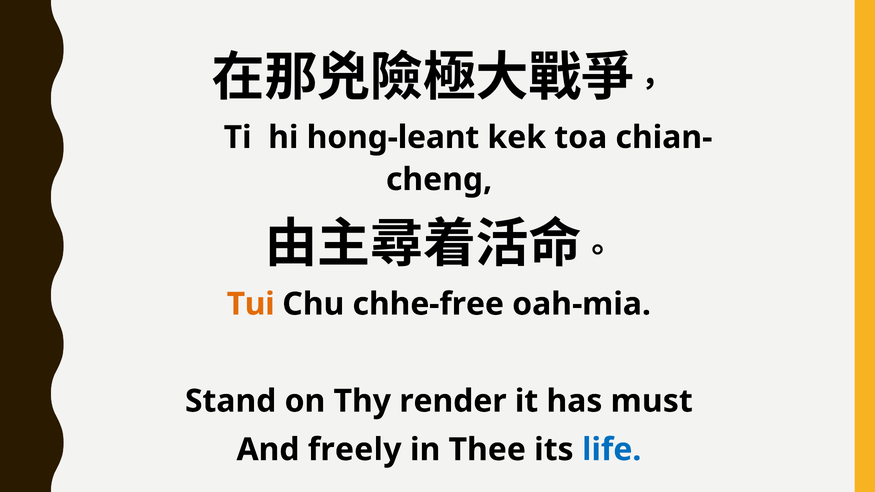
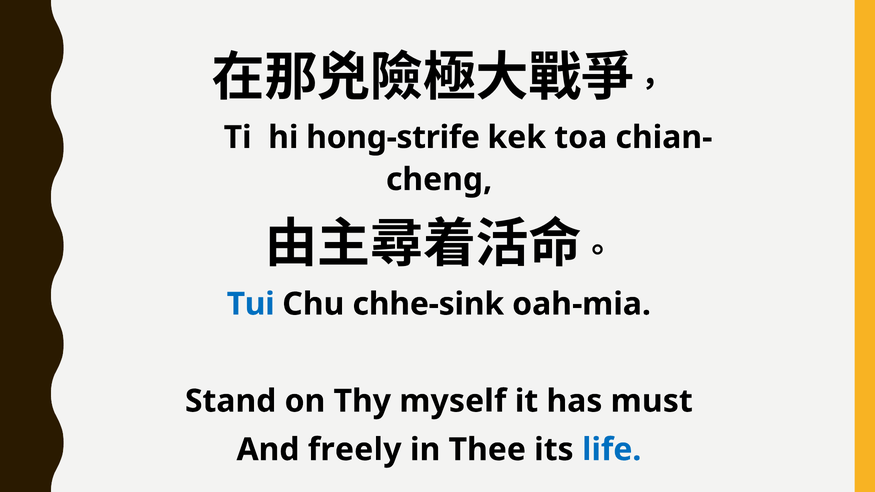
hong-leant: hong-leant -> hong-strife
Tui colour: orange -> blue
chhe-free: chhe-free -> chhe-sink
render: render -> myself
